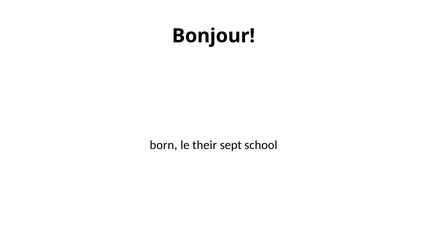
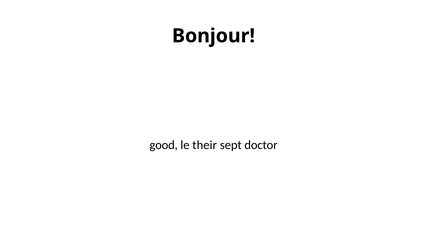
born: born -> good
school: school -> doctor
